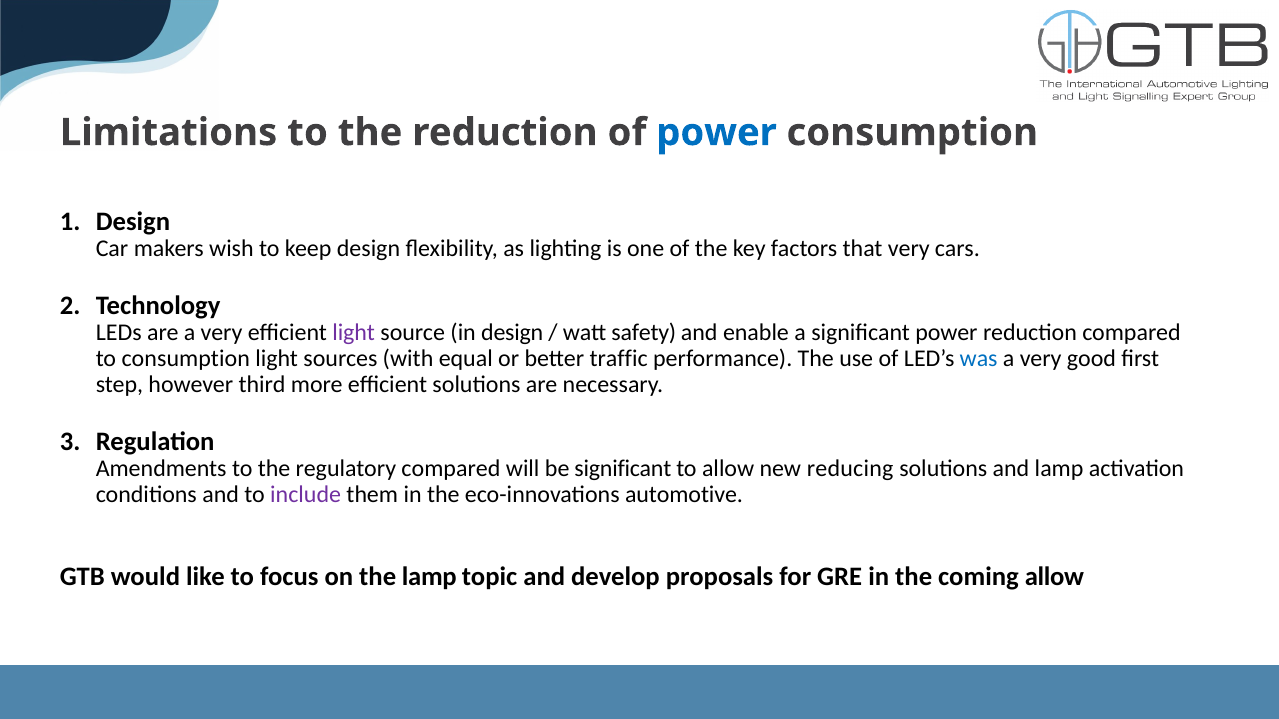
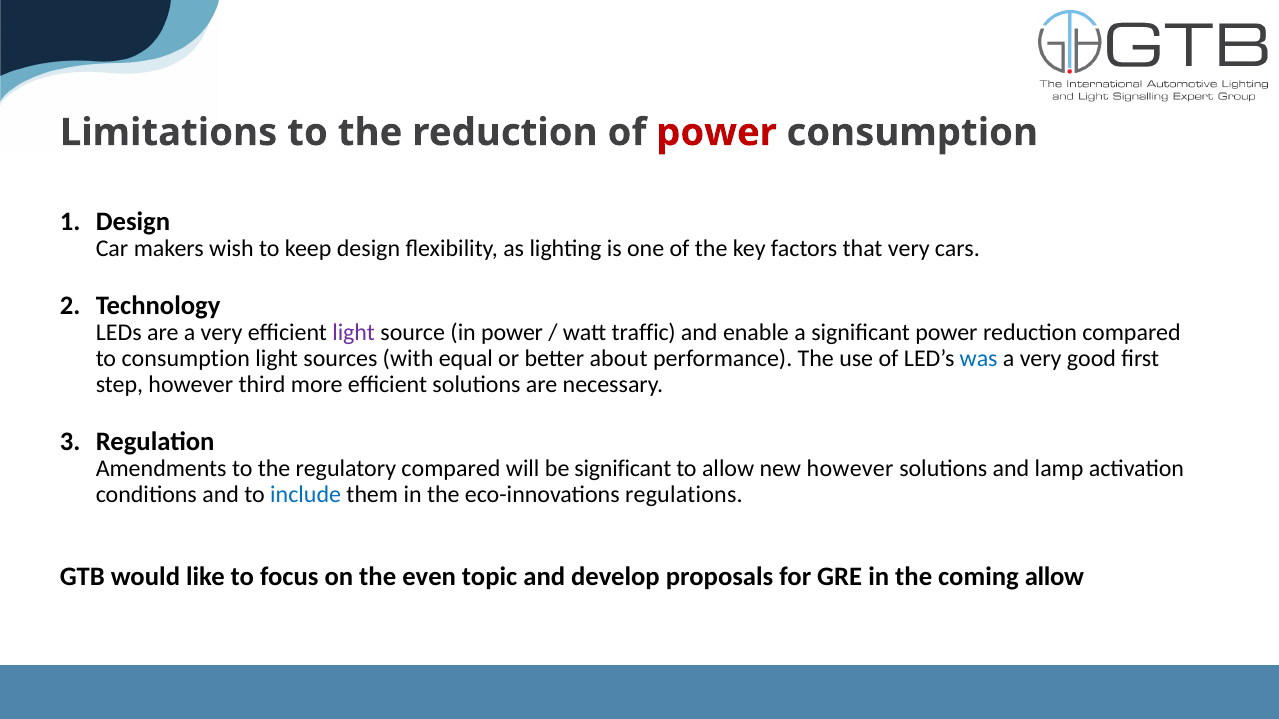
power at (717, 133) colour: blue -> red
in design: design -> power
safety: safety -> traffic
traffic: traffic -> about
new reducing: reducing -> however
include colour: purple -> blue
automotive: automotive -> regulations
the lamp: lamp -> even
